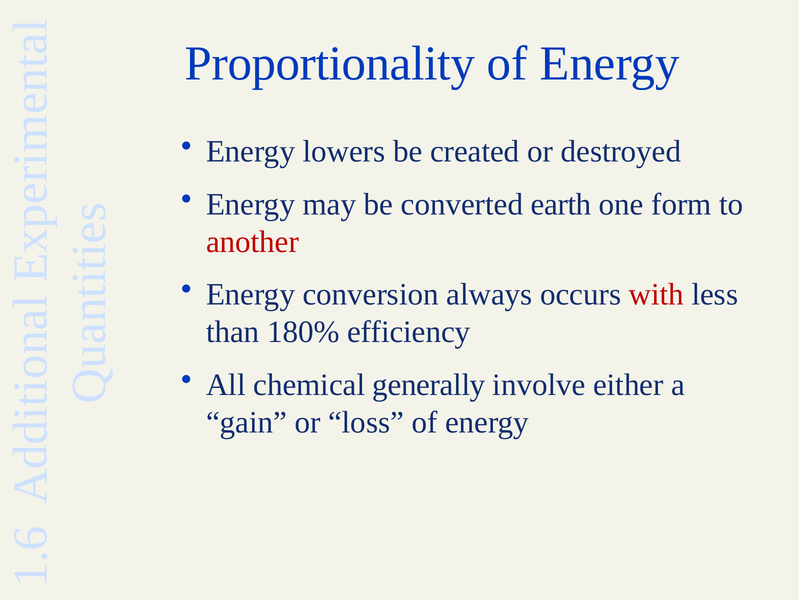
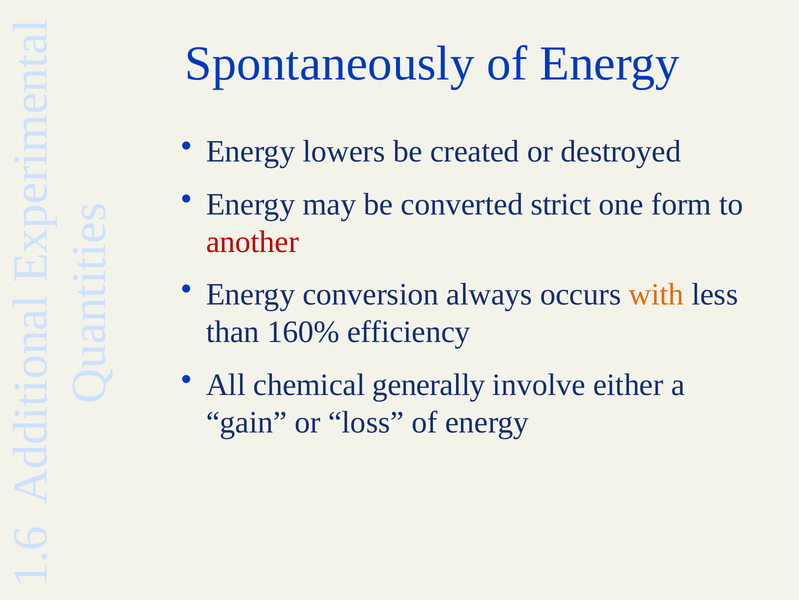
Proportionality: Proportionality -> Spontaneously
earth: earth -> strict
with colour: red -> orange
180%: 180% -> 160%
